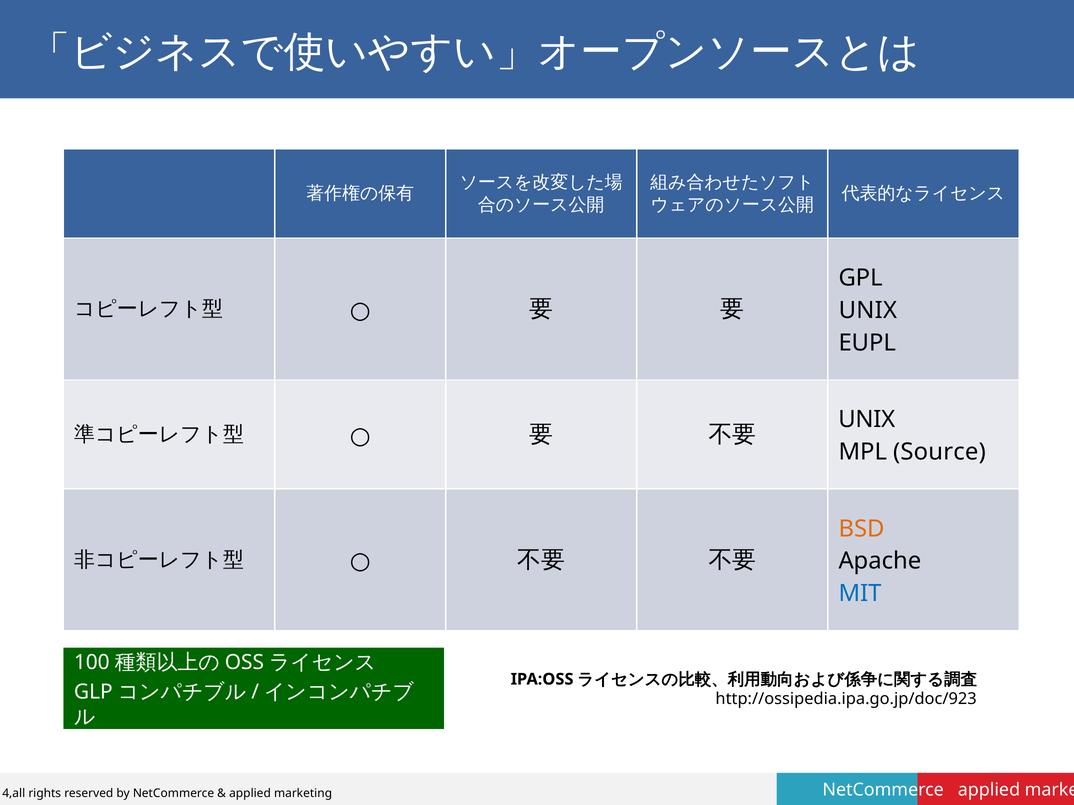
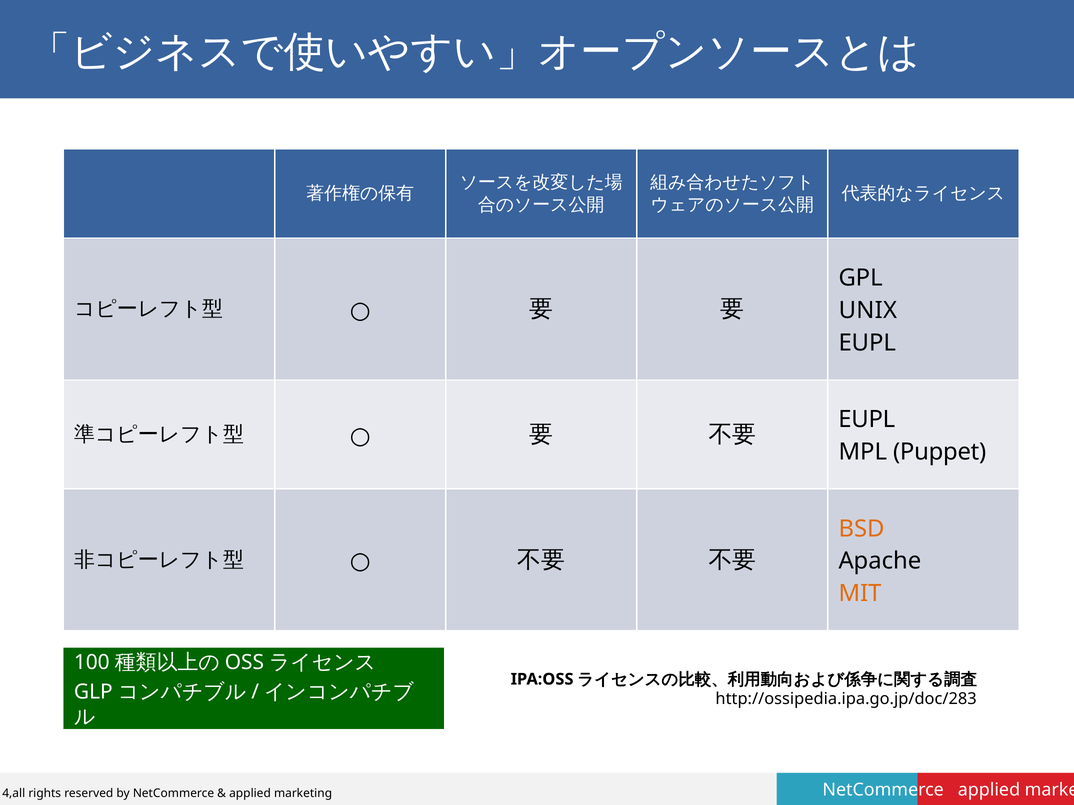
UNIX at (867, 420): UNIX -> EUPL
Source: Source -> Puppet
MIT colour: blue -> orange
http://ossipedia.ipa.go.jp/doc/923: http://ossipedia.ipa.go.jp/doc/923 -> http://ossipedia.ipa.go.jp/doc/283
